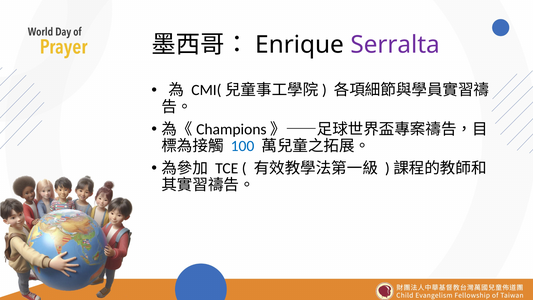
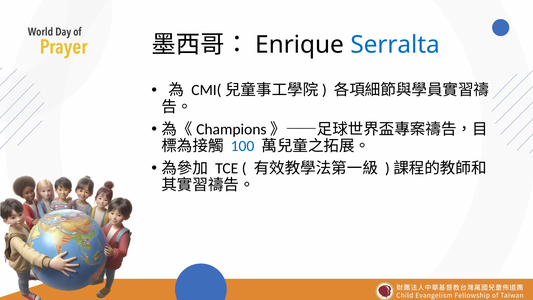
Serralta colour: purple -> blue
